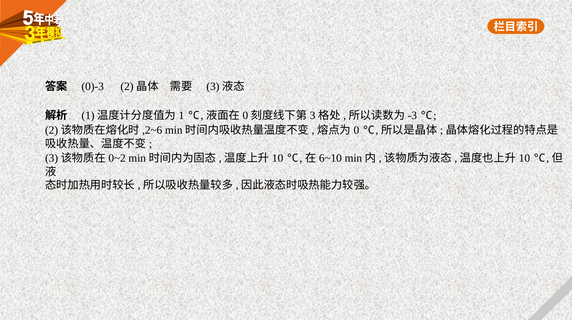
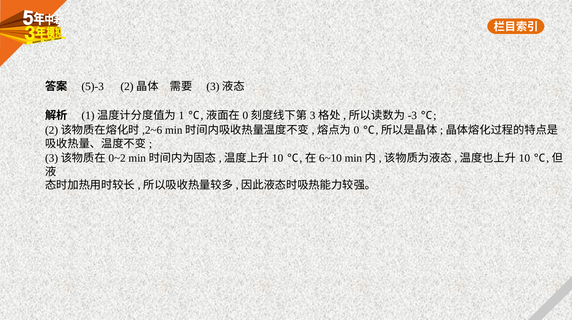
0)-3: 0)-3 -> 5)-3
